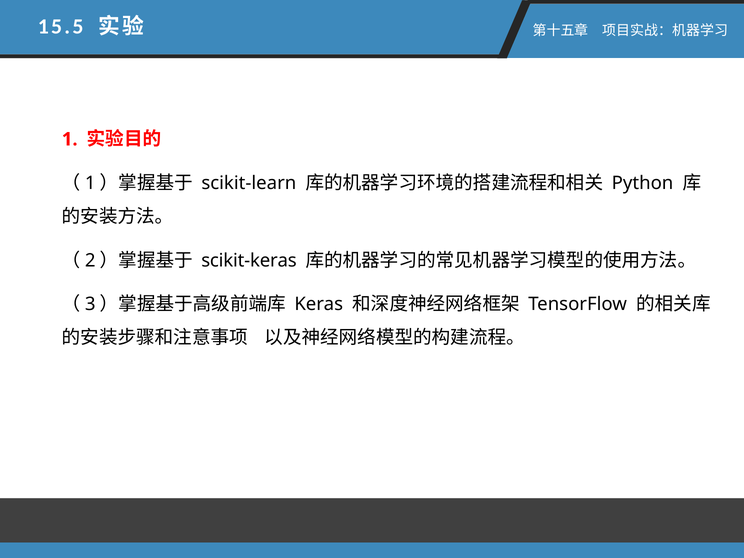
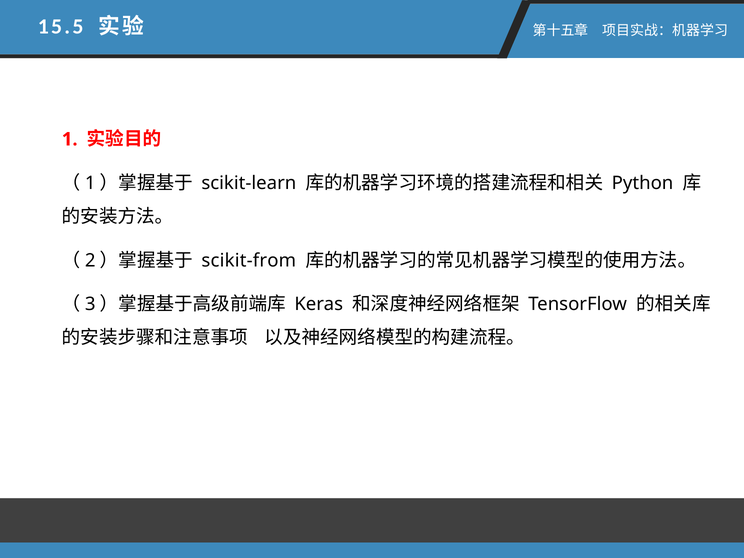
scikit-keras: scikit-keras -> scikit-from
